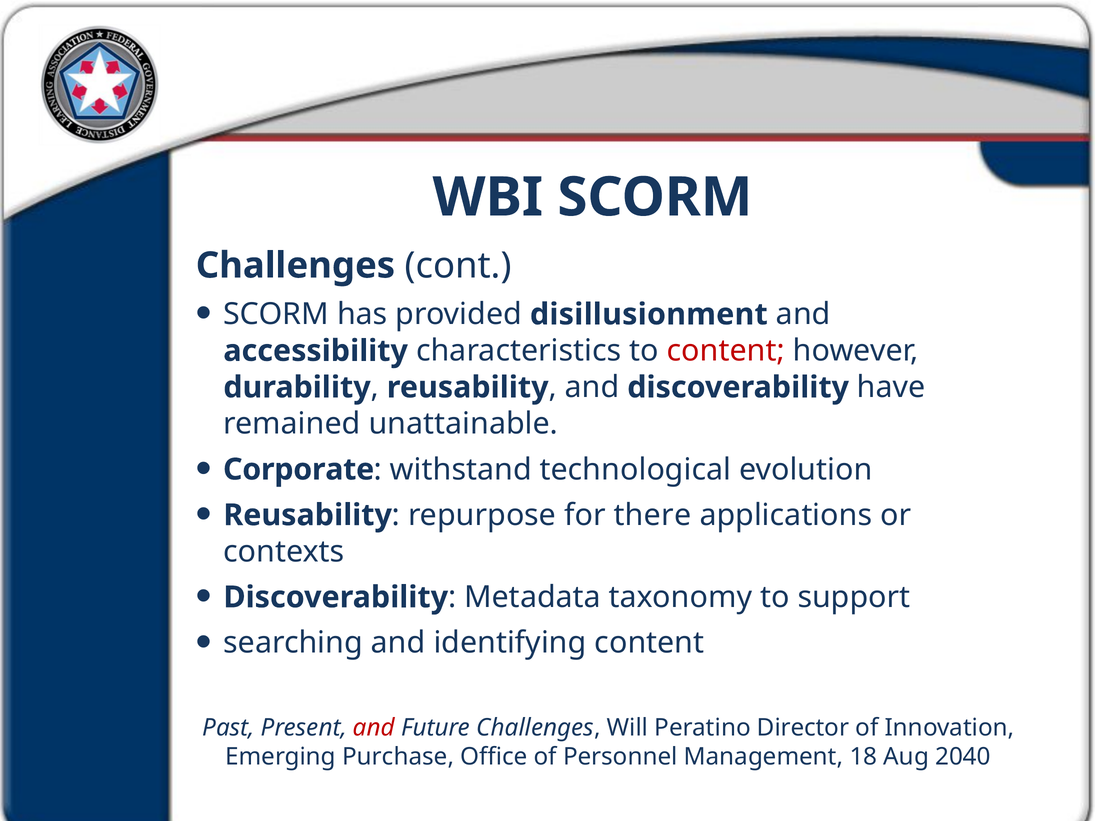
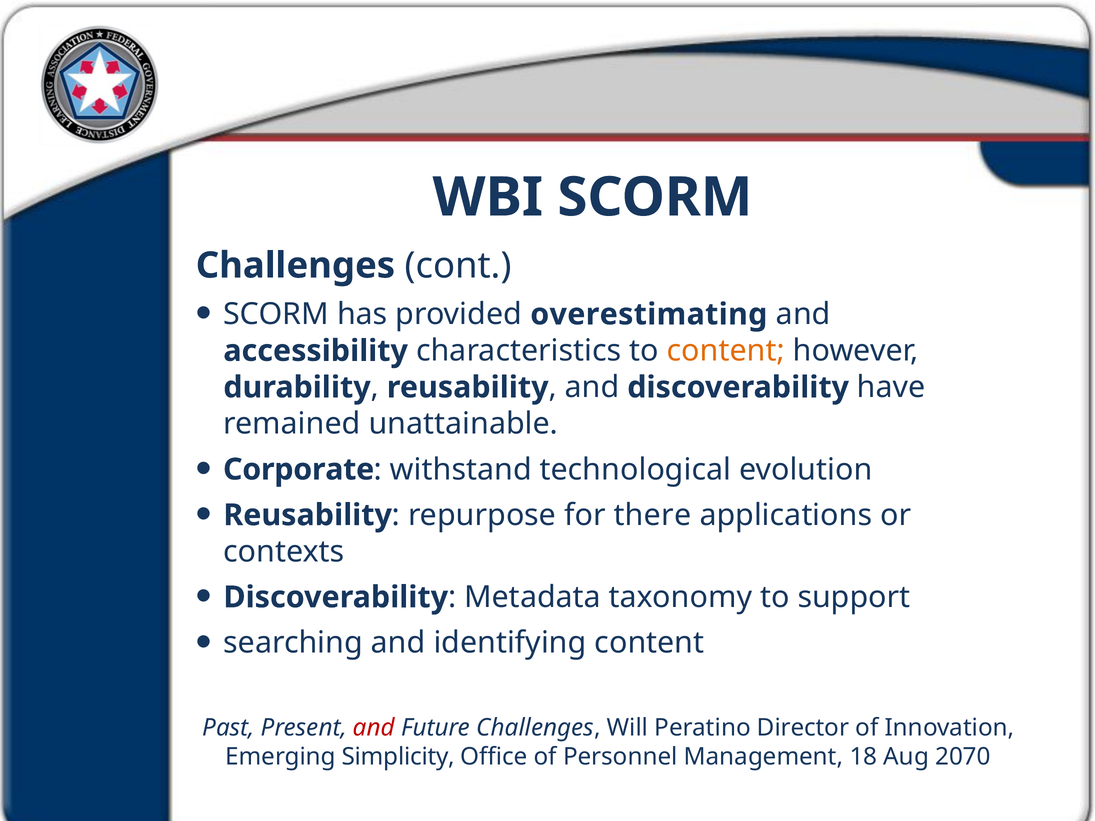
disillusionment: disillusionment -> overestimating
content at (726, 351) colour: red -> orange
Purchase: Purchase -> Simplicity
2040: 2040 -> 2070
